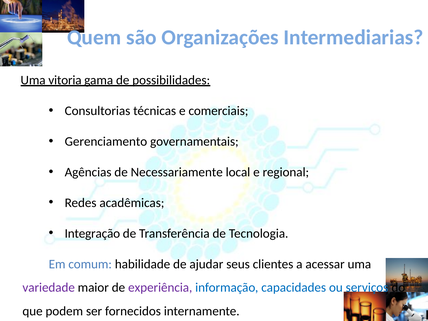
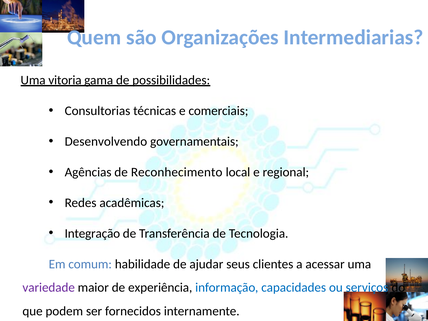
Gerenciamento: Gerenciamento -> Desenvolvendo
Necessariamente: Necessariamente -> Reconhecimento
experiência colour: purple -> black
